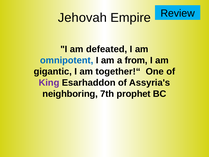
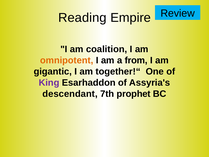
Jehovah: Jehovah -> Reading
defeated: defeated -> coalition
omnipotent colour: blue -> orange
neighboring: neighboring -> descendant
